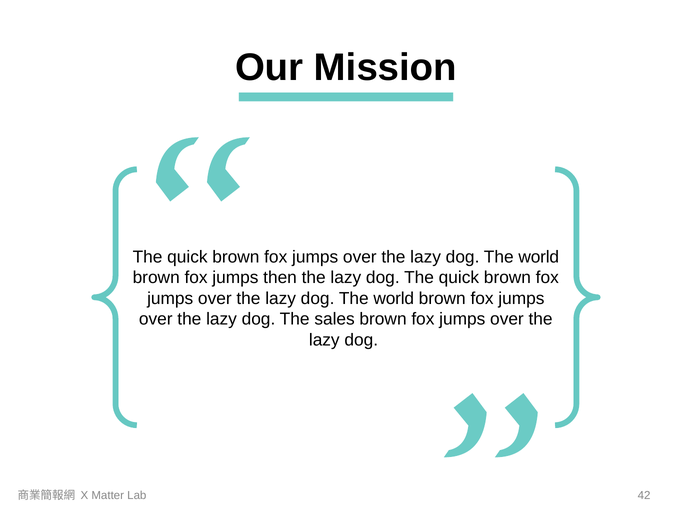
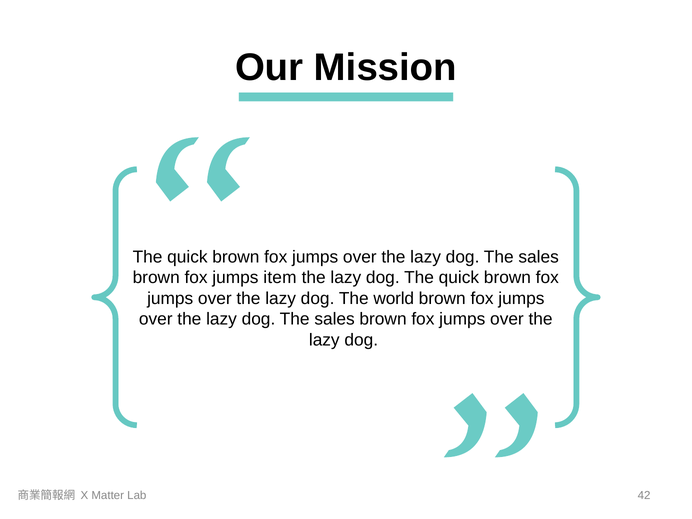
world at (539, 257): world -> sales
then: then -> item
